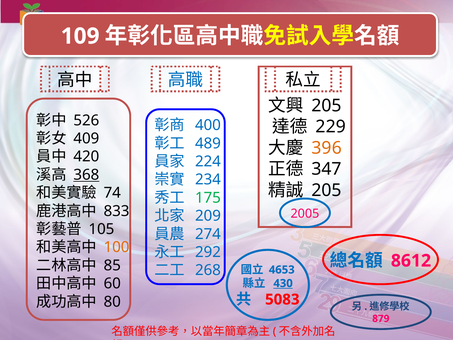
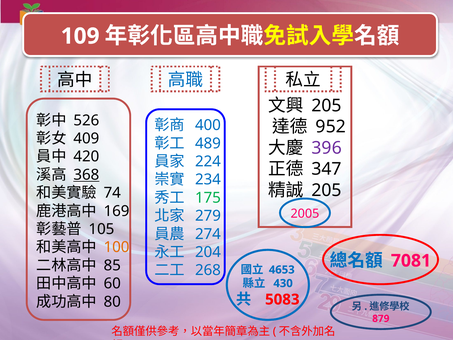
229: 229 -> 952
396 colour: orange -> purple
833: 833 -> 169
209: 209 -> 279
292: 292 -> 204
8612: 8612 -> 7081
430 underline: present -> none
